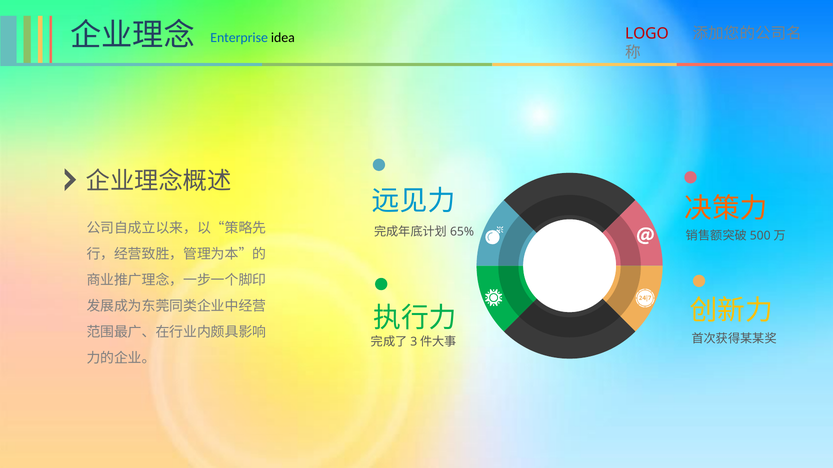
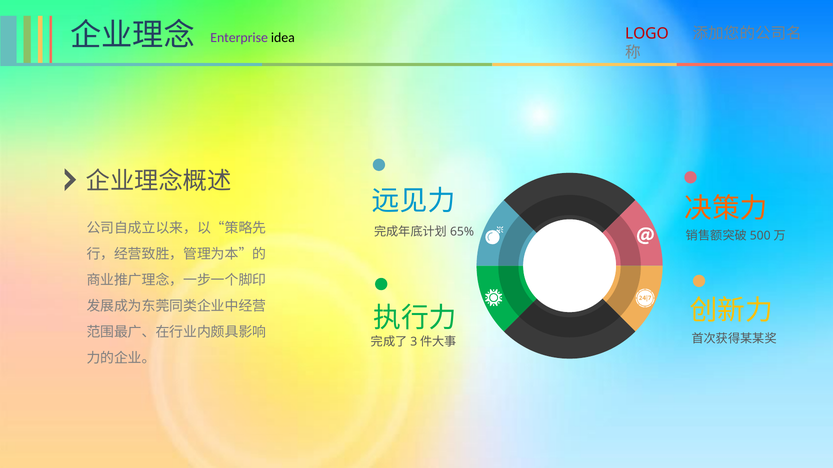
Enterprise colour: blue -> purple
